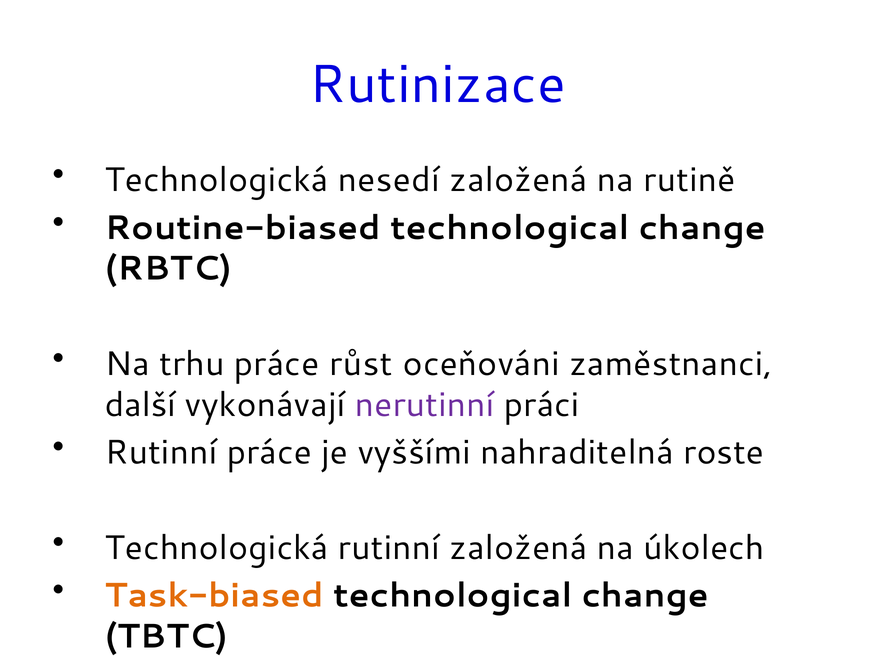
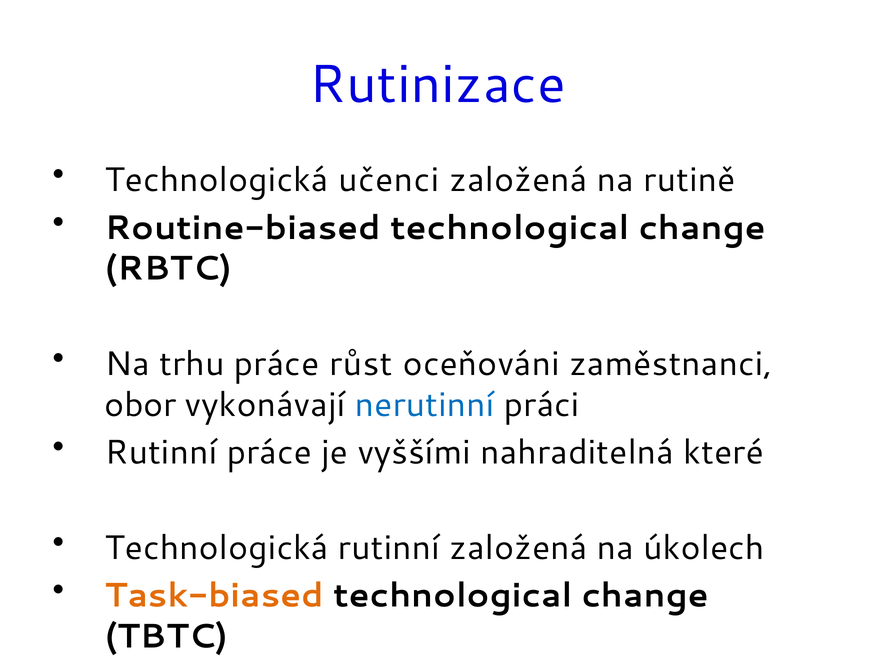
nesedí: nesedí -> učenci
další: další -> obor
nerutinní colour: purple -> blue
roste: roste -> které
